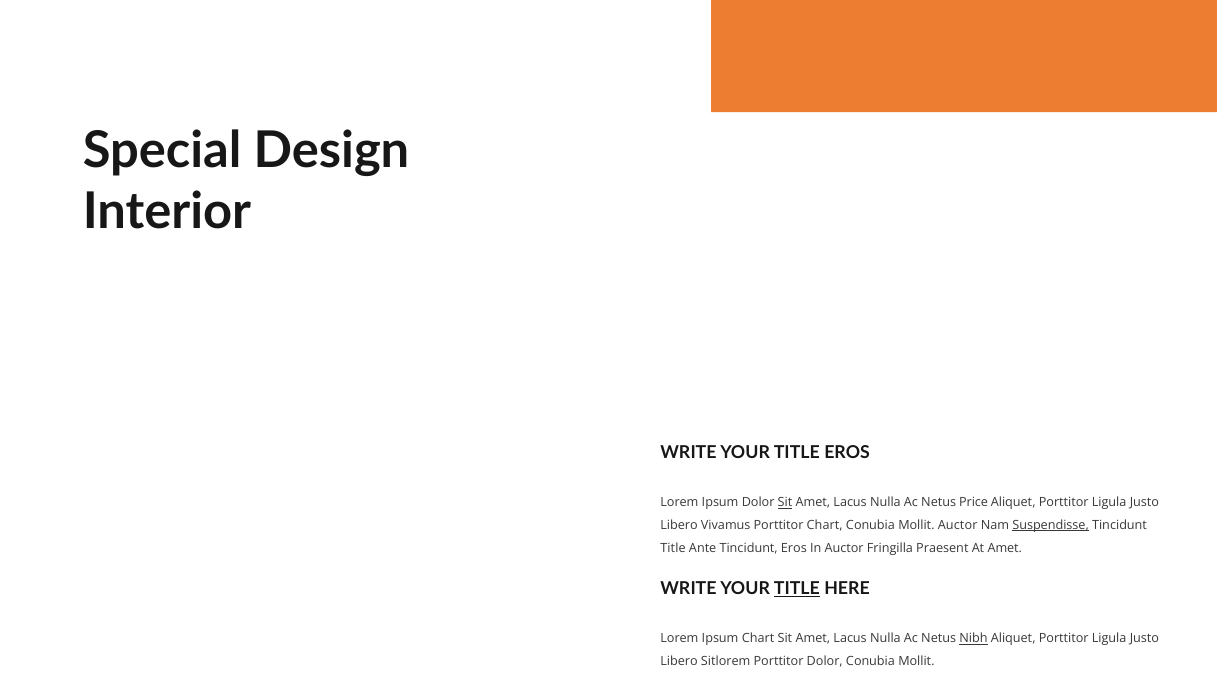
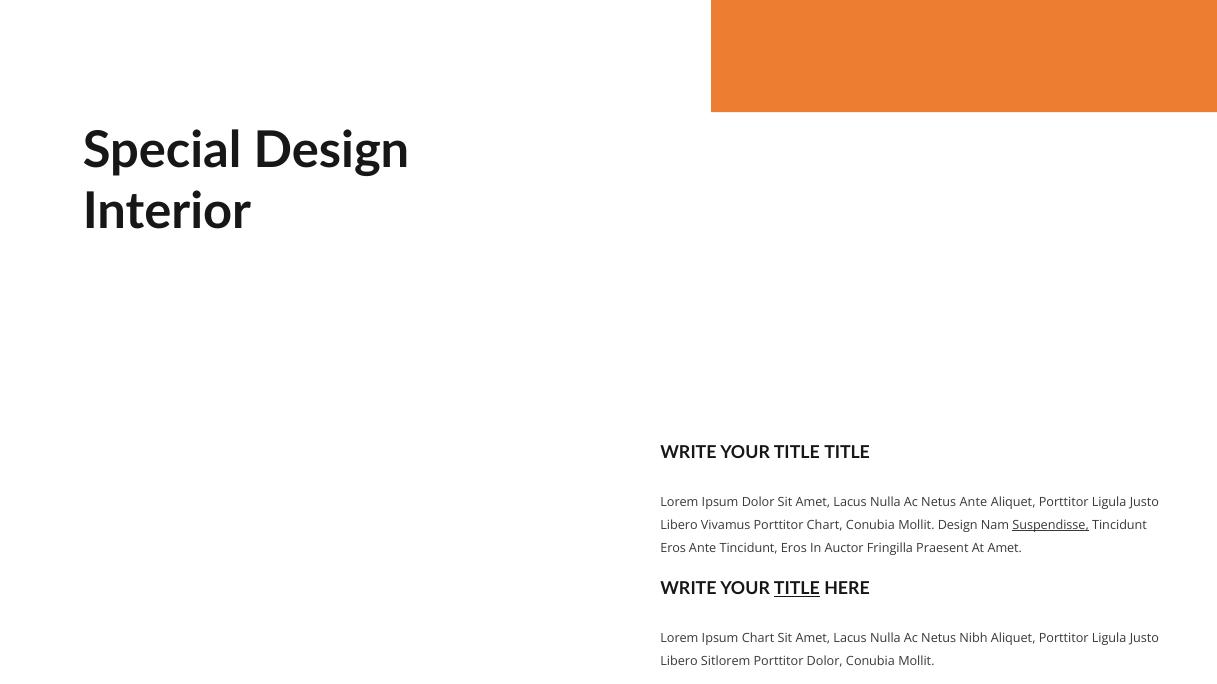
TITLE EROS: EROS -> TITLE
Sit at (785, 503) underline: present -> none
Netus Price: Price -> Ante
Mollit Auctor: Auctor -> Design
Title at (673, 549): Title -> Eros
Nibh underline: present -> none
